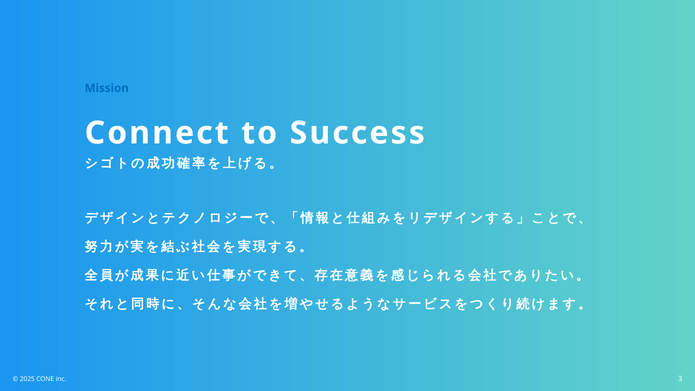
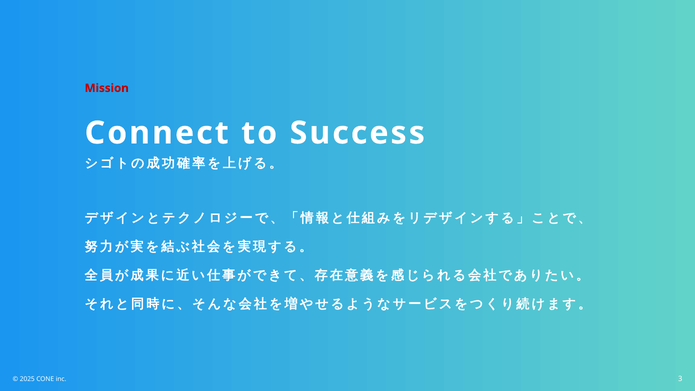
Mission colour: blue -> red
